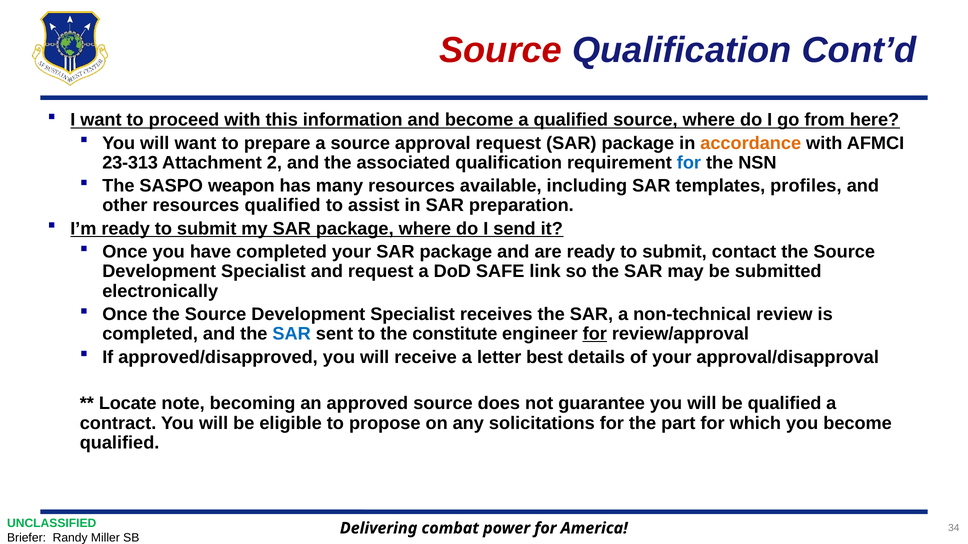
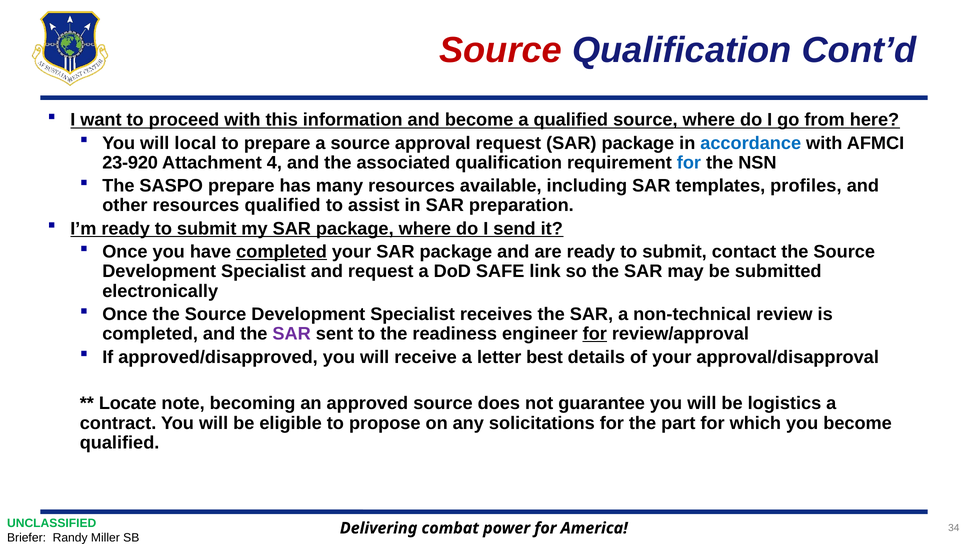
will want: want -> local
accordance colour: orange -> blue
23-313: 23-313 -> 23-920
2: 2 -> 4
SASPO weapon: weapon -> prepare
completed at (282, 252) underline: none -> present
SAR at (292, 334) colour: blue -> purple
constitute: constitute -> readiness
be qualified: qualified -> logistics
